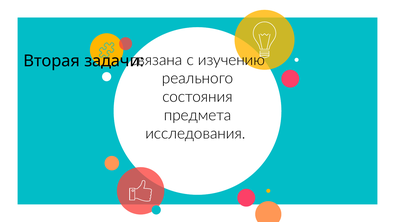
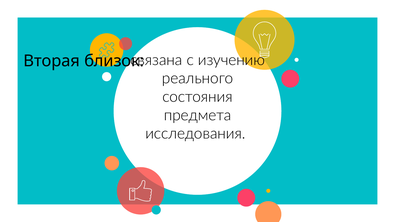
задачи: задачи -> близок
